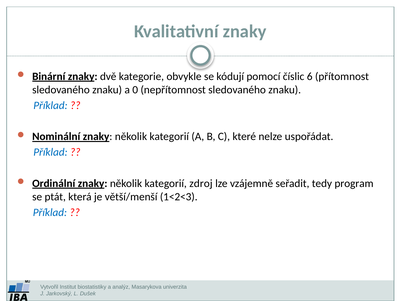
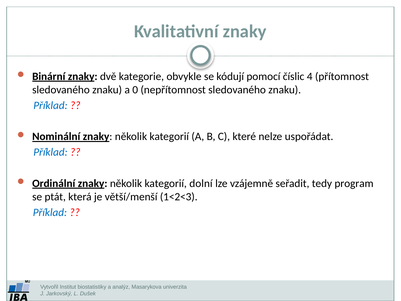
6: 6 -> 4
zdroj: zdroj -> dolní
